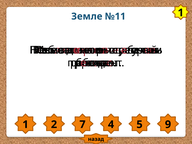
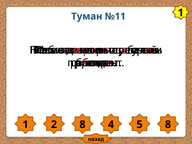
Земле: Земле -> Туман
2 7: 7 -> 8
5 9: 9 -> 8
